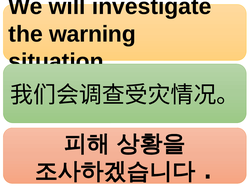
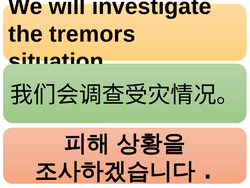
warning: warning -> tremors
